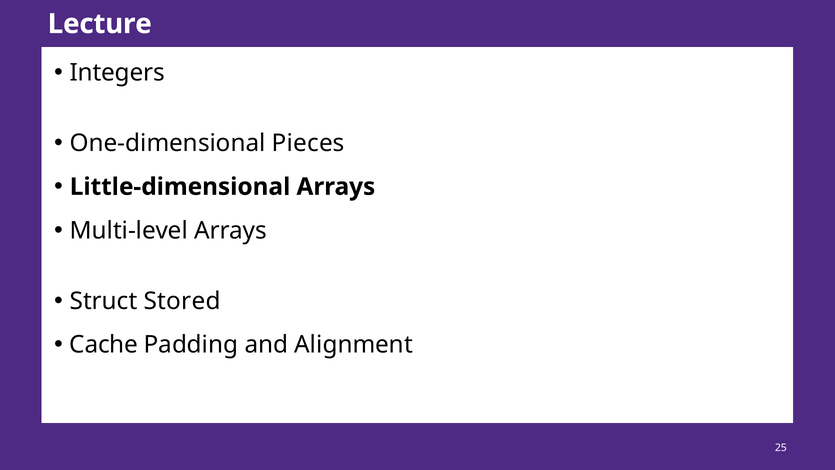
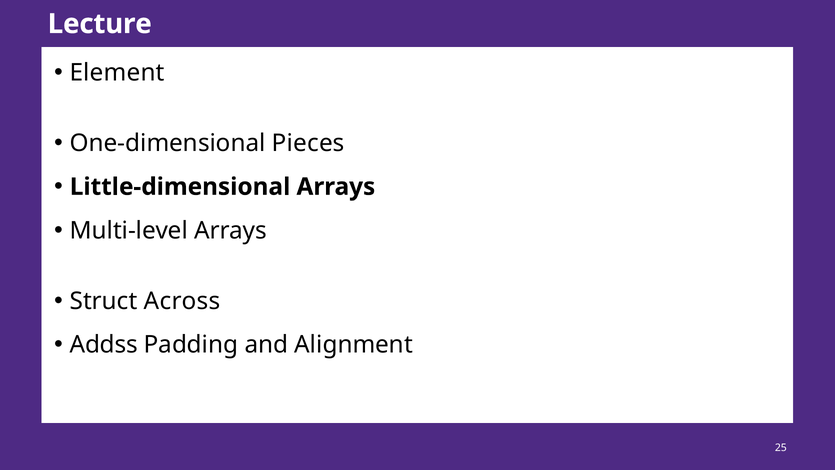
Integers: Integers -> Element
Stored: Stored -> Across
Cache: Cache -> Addss
